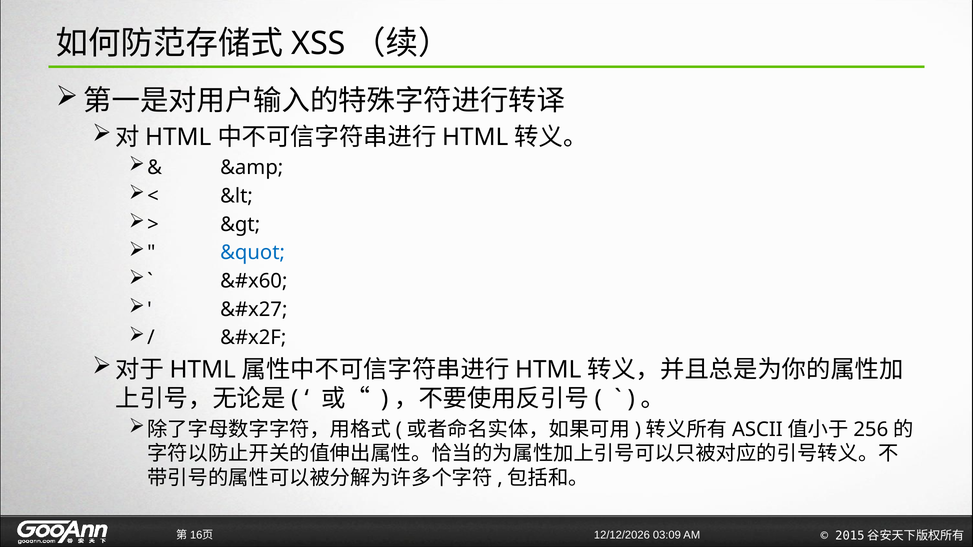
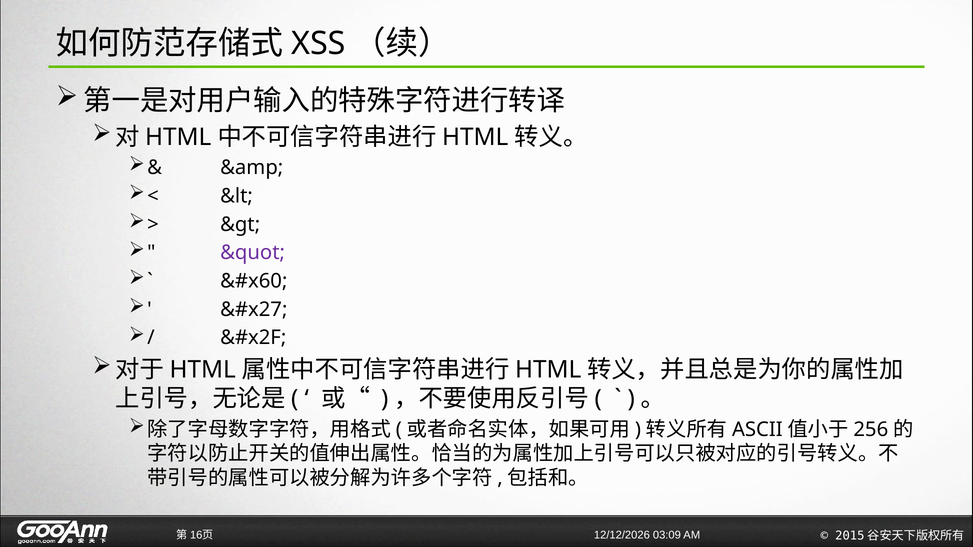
&quot colour: blue -> purple
